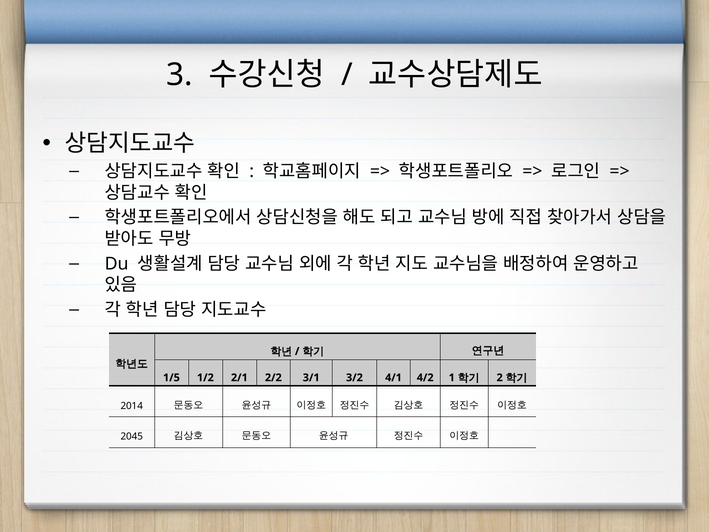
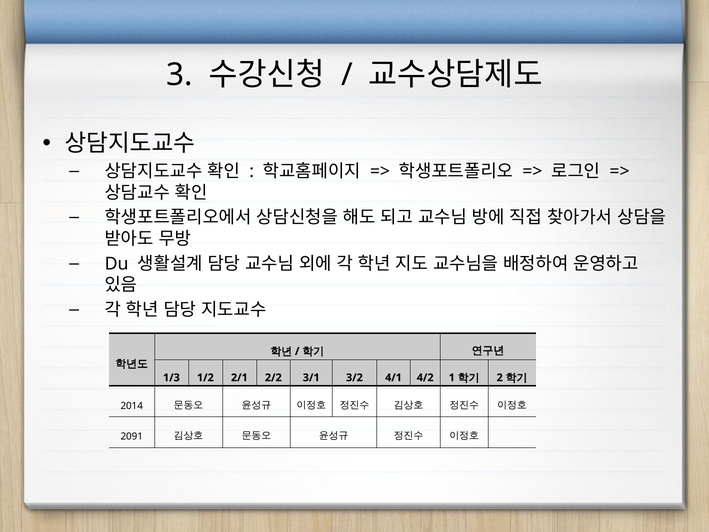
1/5: 1/5 -> 1/3
2045: 2045 -> 2091
